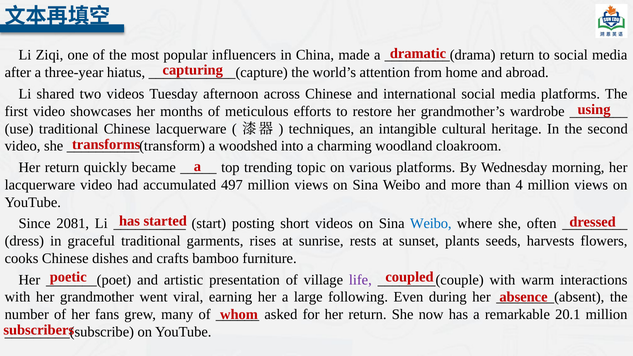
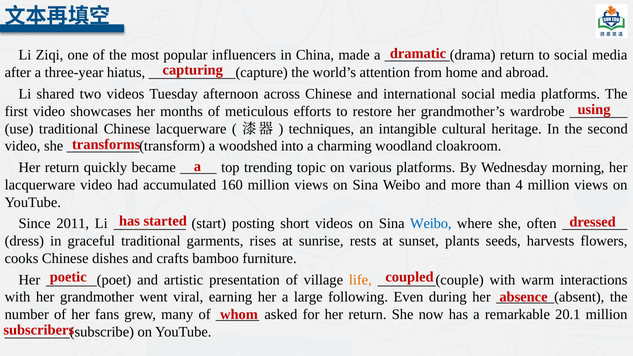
497: 497 -> 160
2081: 2081 -> 2011
life colour: purple -> orange
